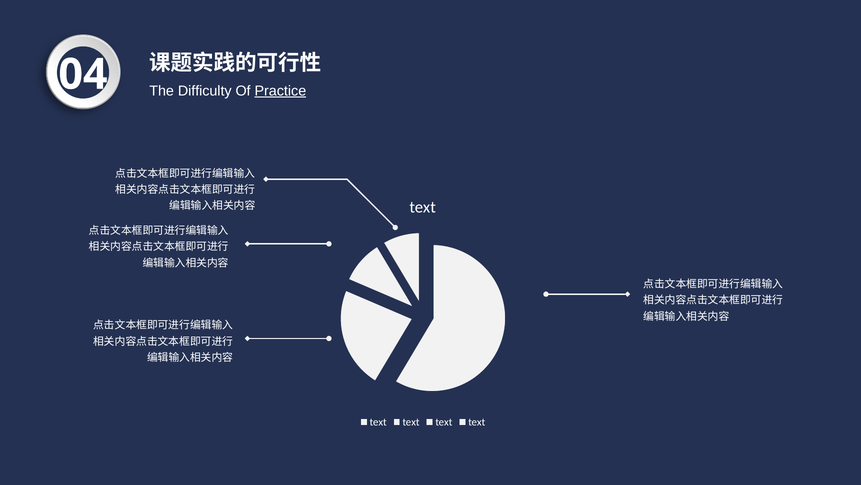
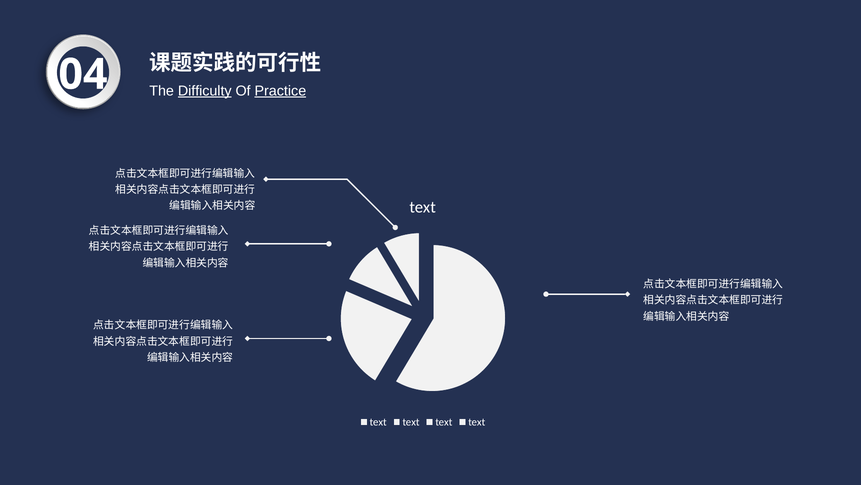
Difficulty underline: none -> present
